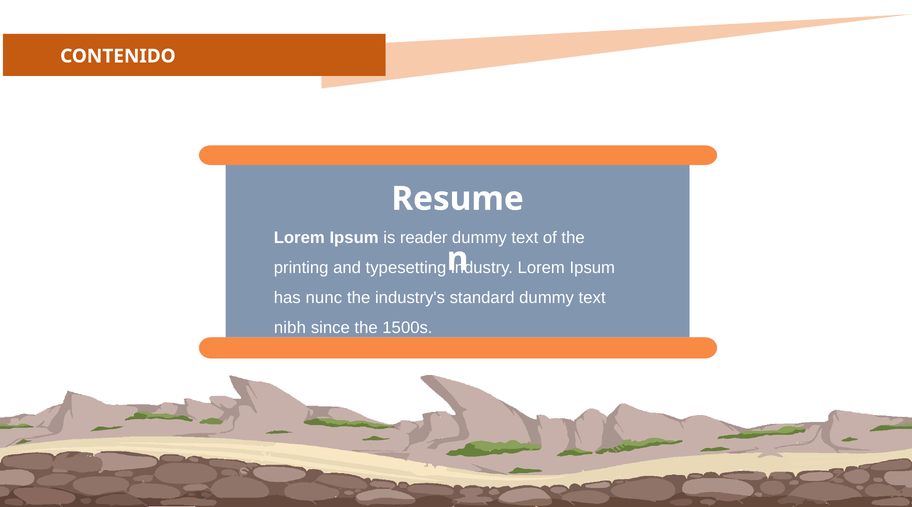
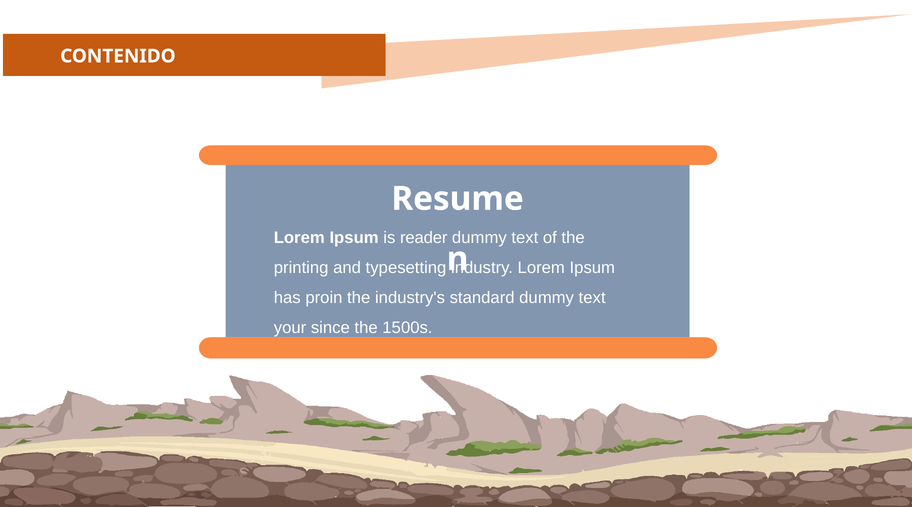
nunc: nunc -> proin
nibh: nibh -> your
